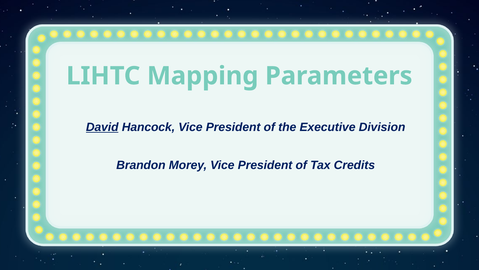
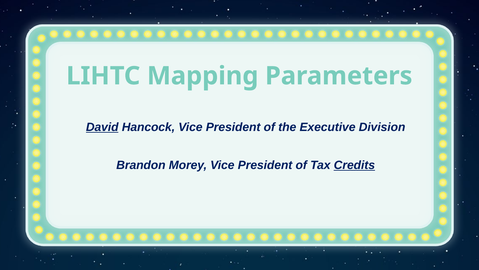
Credits underline: none -> present
